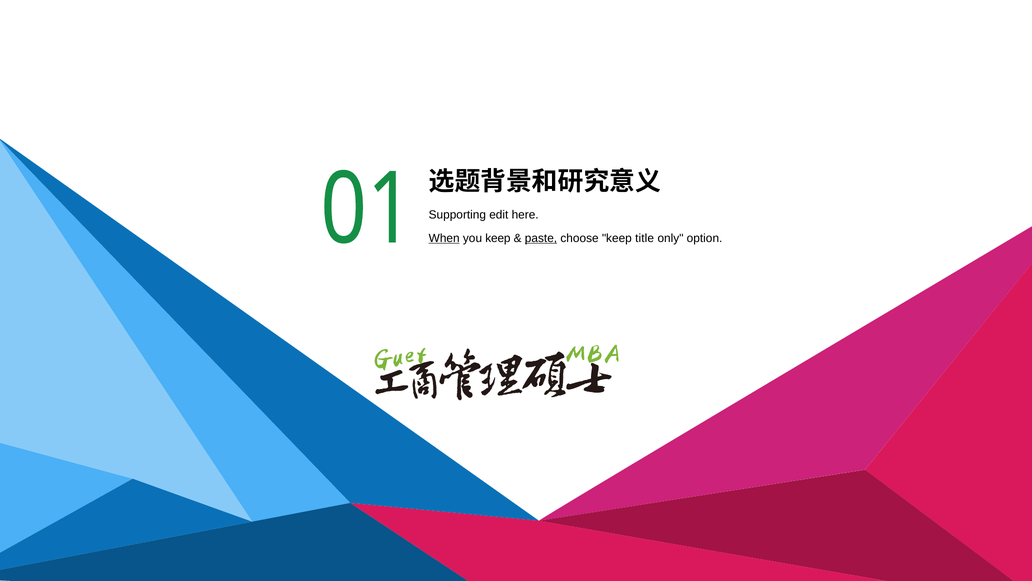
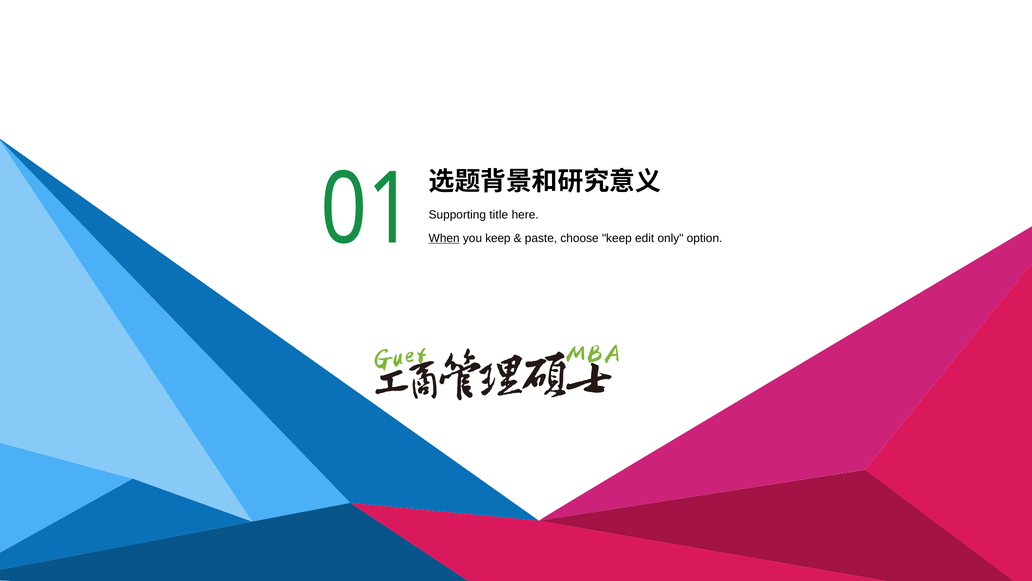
edit: edit -> title
paste underline: present -> none
title: title -> edit
